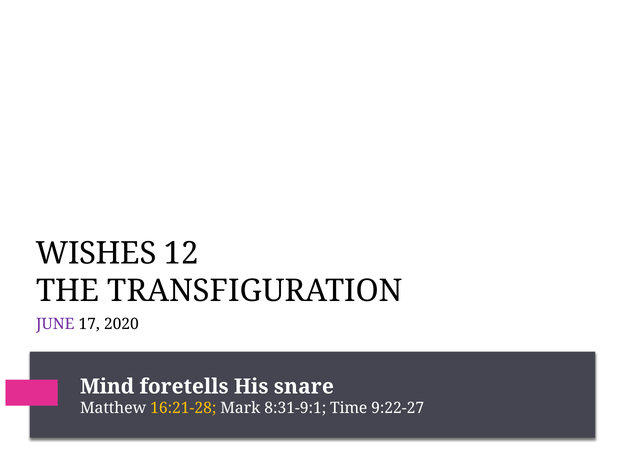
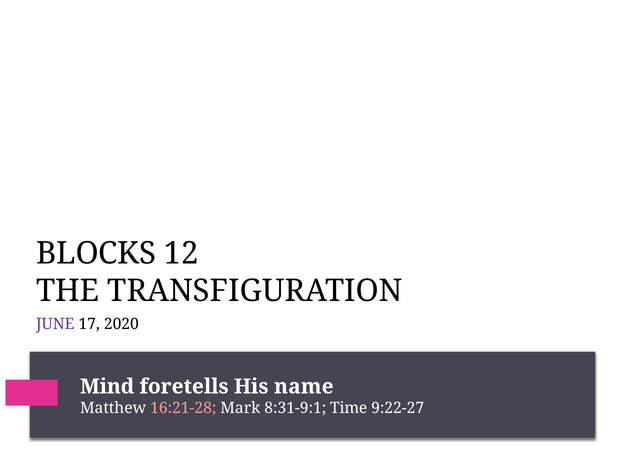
WISHES: WISHES -> BLOCKS
snare: snare -> name
16:21-28 colour: yellow -> pink
